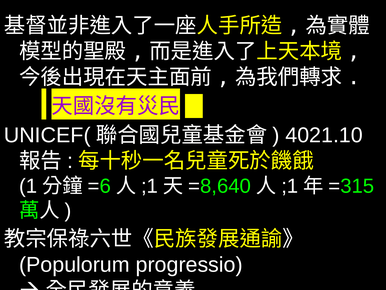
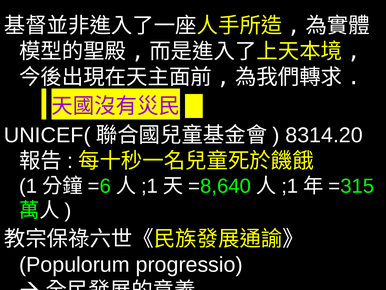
4021.10: 4021.10 -> 8314.20
